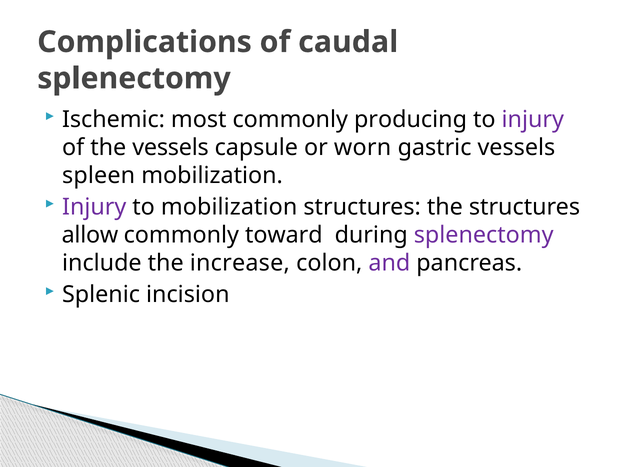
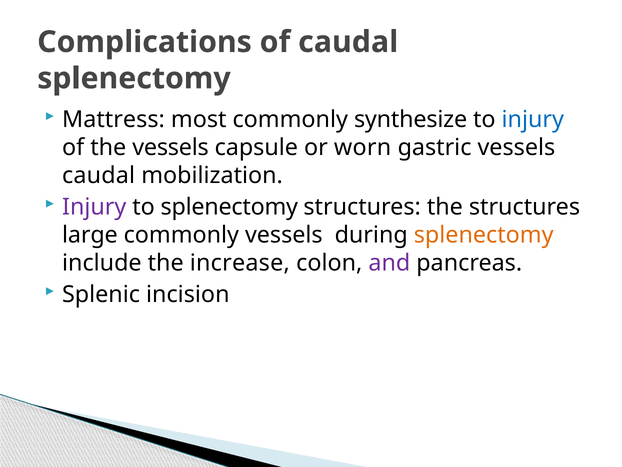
Ischemic: Ischemic -> Mattress
producing: producing -> synthesize
injury at (533, 119) colour: purple -> blue
spleen at (99, 175): spleen -> caudal
to mobilization: mobilization -> splenectomy
allow: allow -> large
commonly toward: toward -> vessels
splenectomy at (484, 235) colour: purple -> orange
